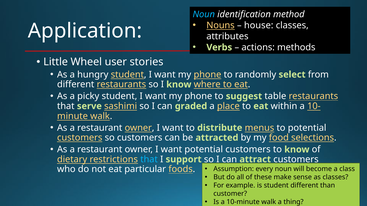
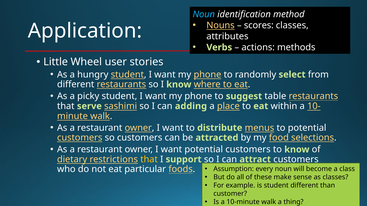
house: house -> scores
graded: graded -> adding
that at (149, 160) colour: light blue -> yellow
